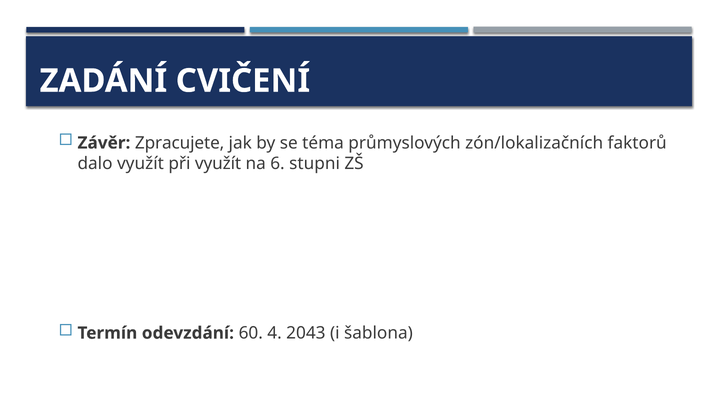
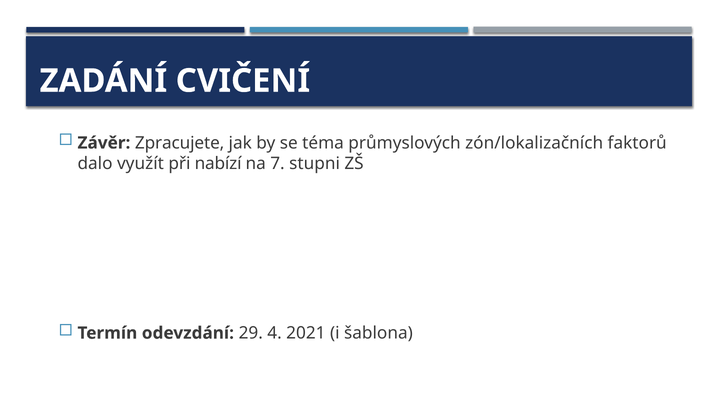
při využít: využít -> nabízí
6: 6 -> 7
60: 60 -> 29
2043: 2043 -> 2021
